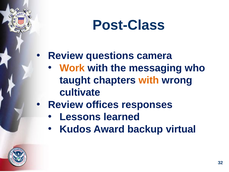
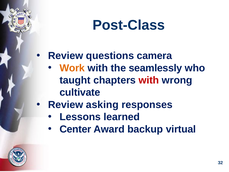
messaging: messaging -> seamlessly
with at (149, 80) colour: orange -> red
offices: offices -> asking
Kudos: Kudos -> Center
